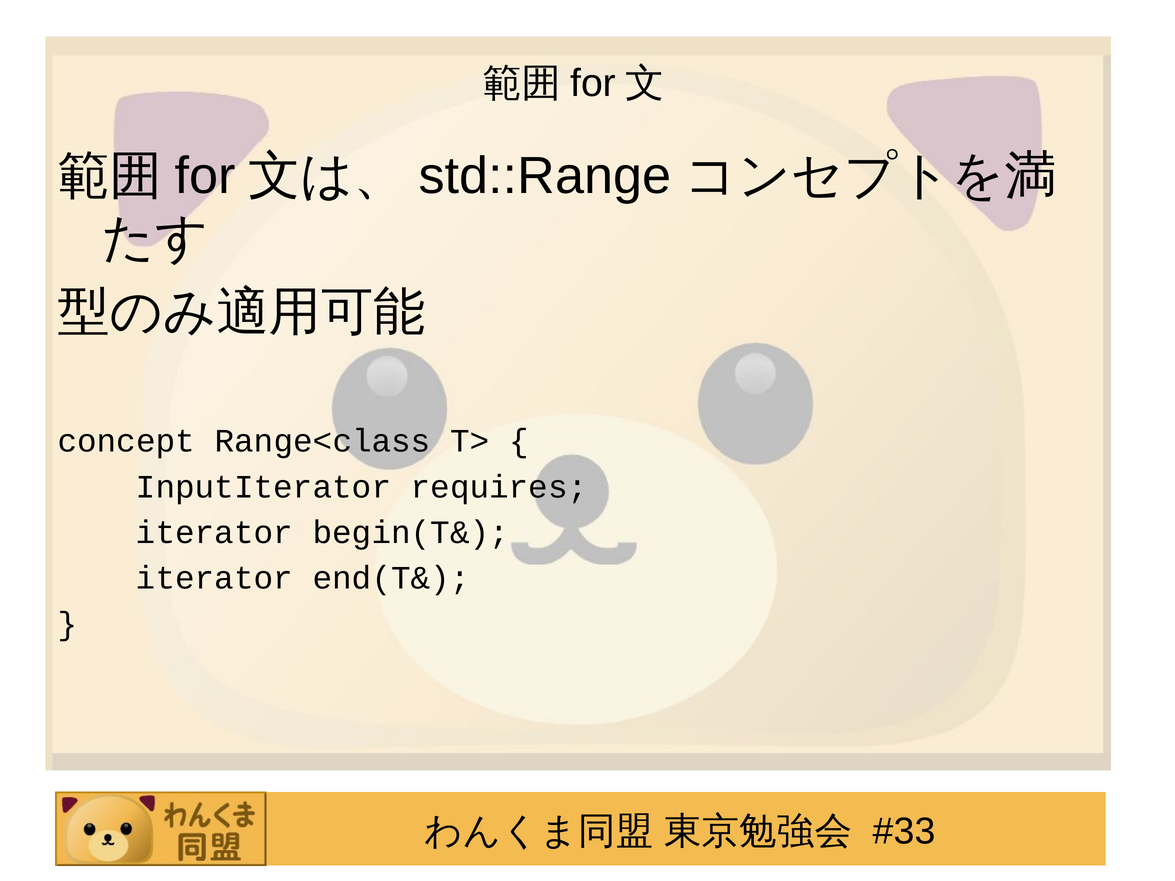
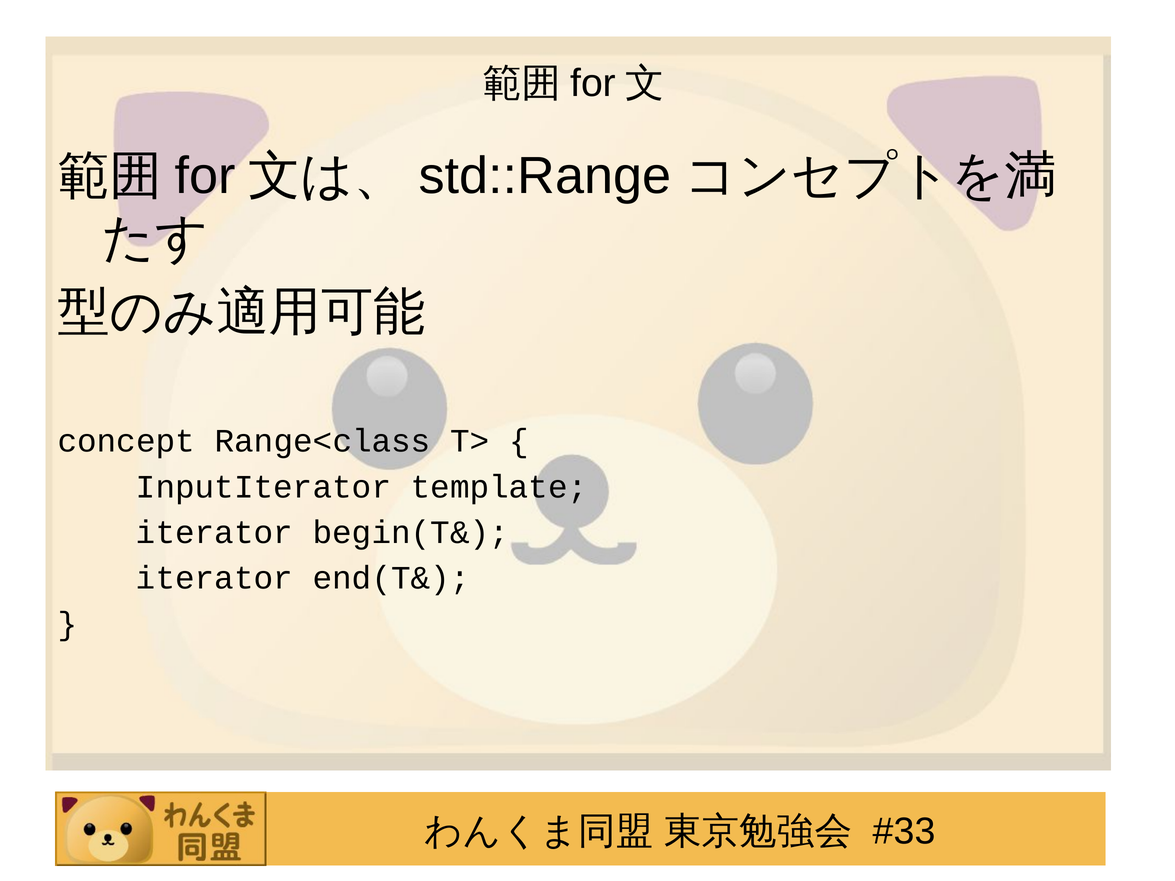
requires: requires -> template
